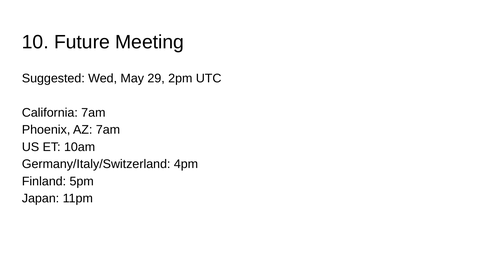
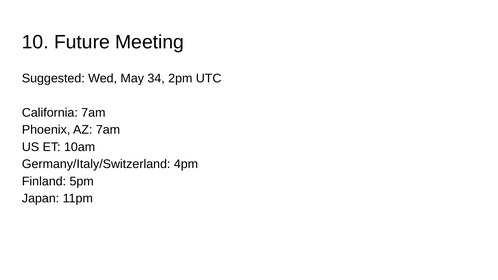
29: 29 -> 34
